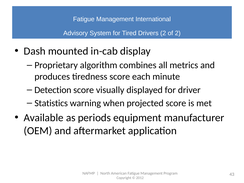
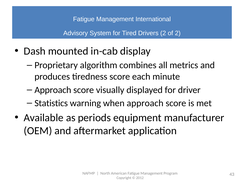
Detection at (53, 90): Detection -> Approach
when projected: projected -> approach
